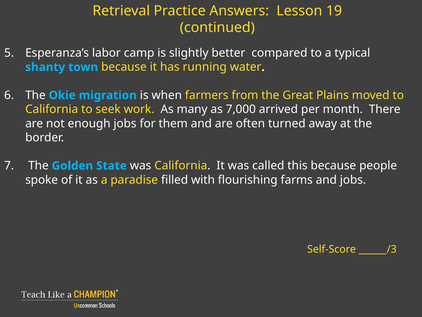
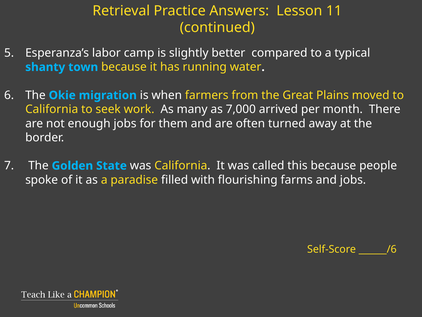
19: 19 -> 11
______/3: ______/3 -> ______/6
